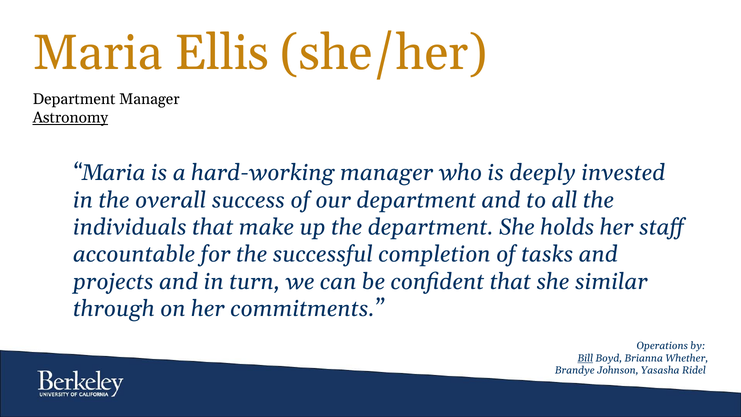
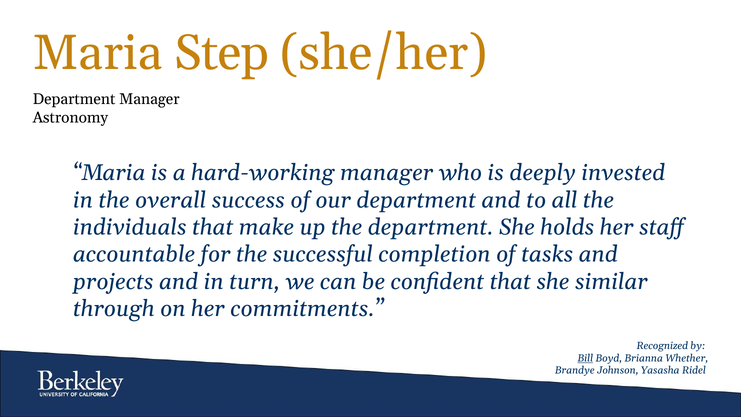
Ellis: Ellis -> Step
Astronomy underline: present -> none
Operations: Operations -> Recognized
